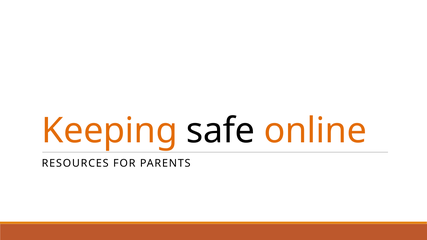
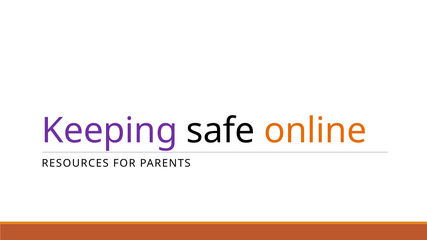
Keeping colour: orange -> purple
